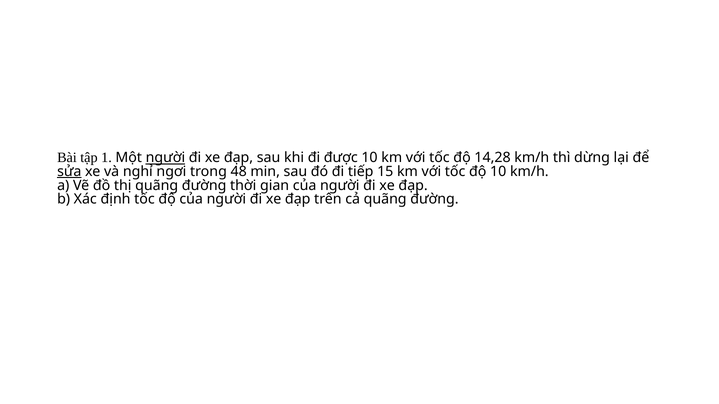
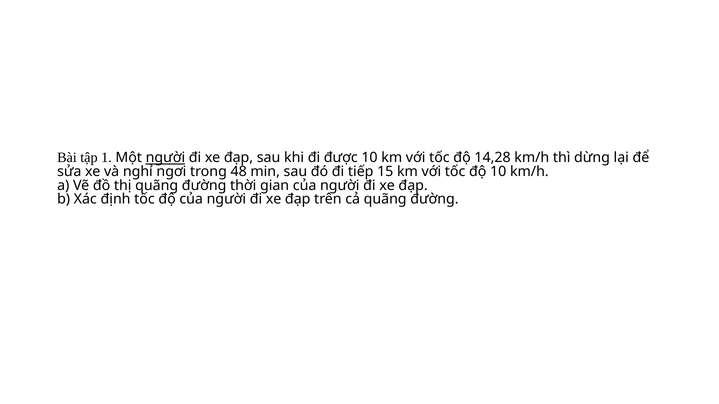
sửa underline: present -> none
